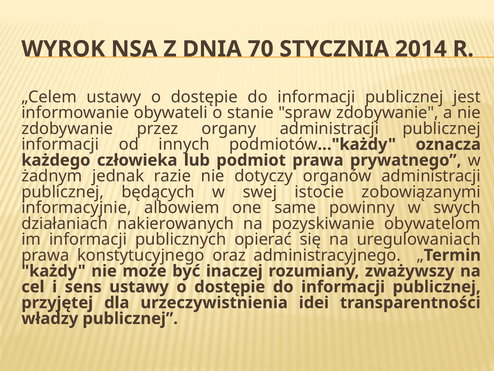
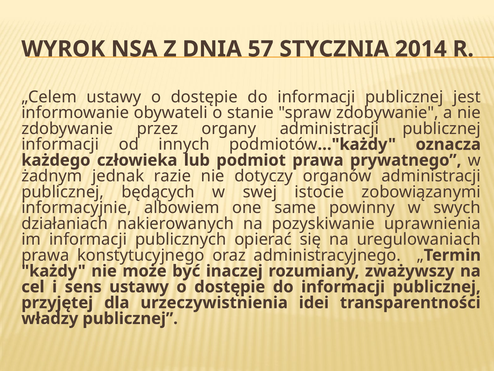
70: 70 -> 57
obywatelom: obywatelom -> uprawnienia
